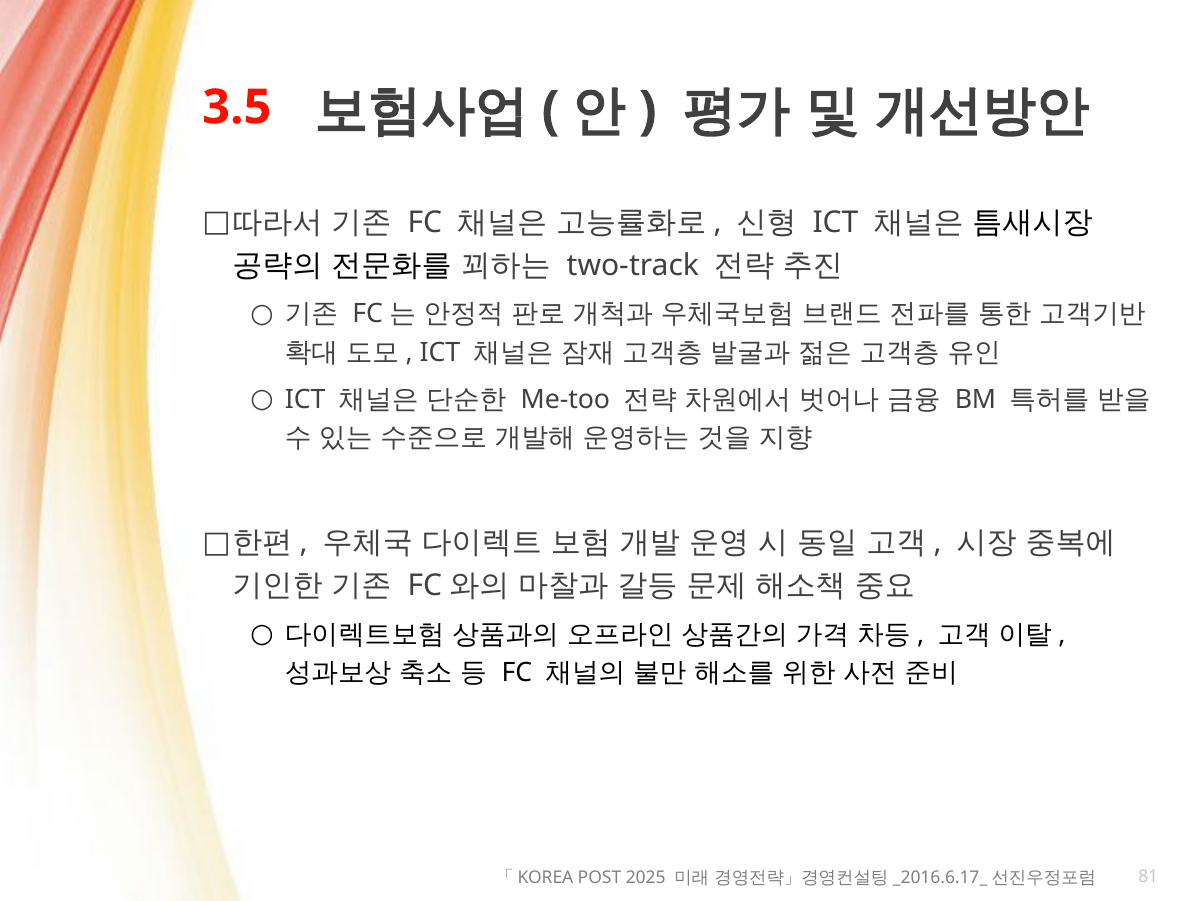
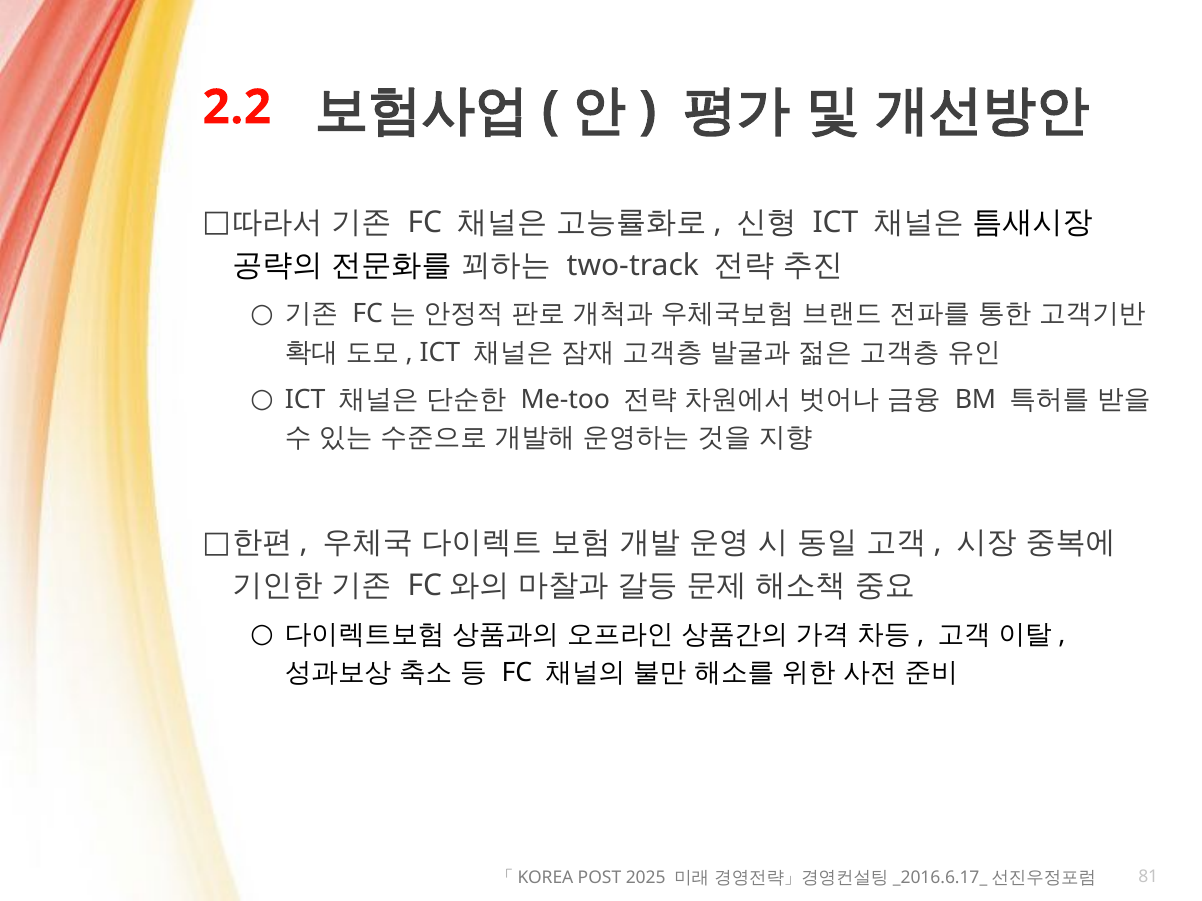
3.5: 3.5 -> 2.2
